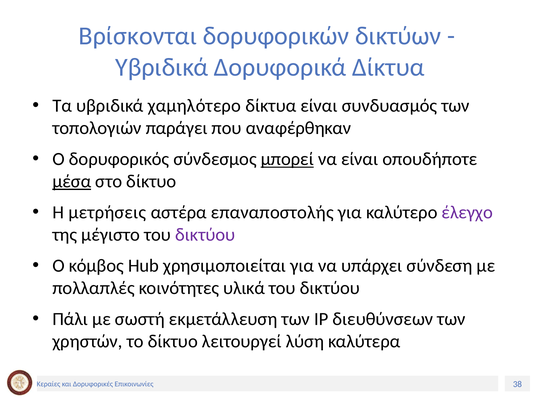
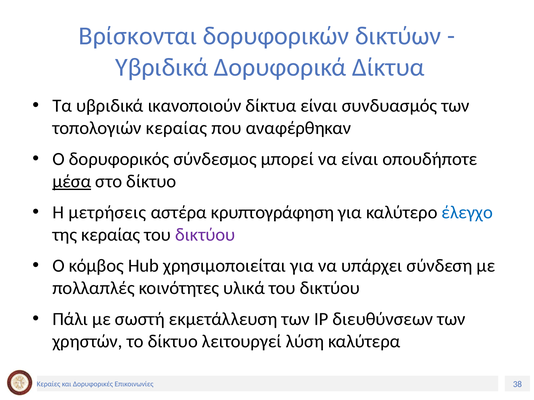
χαμηλότερο: χαμηλότερο -> ικανοποιούν
τοπολογιών παράγει: παράγει -> κεραίας
μπορεί underline: present -> none
επαναποστολής: επαναποστολής -> κρυπτογράφηση
έλεγχο colour: purple -> blue
της μέγιστο: μέγιστο -> κεραίας
